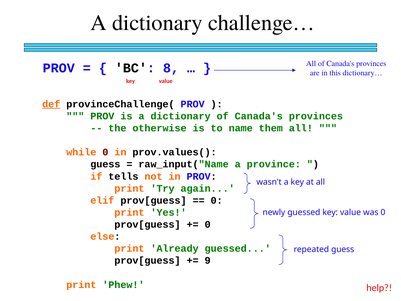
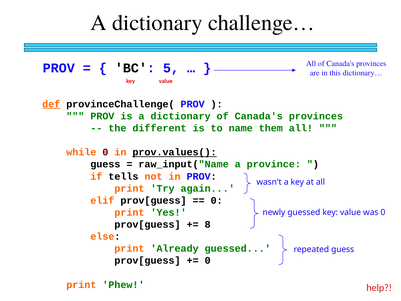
8: 8 -> 5
otherwise: otherwise -> different
prov.values( underline: none -> present
0 at (208, 224): 0 -> 8
9 at (208, 260): 9 -> 0
